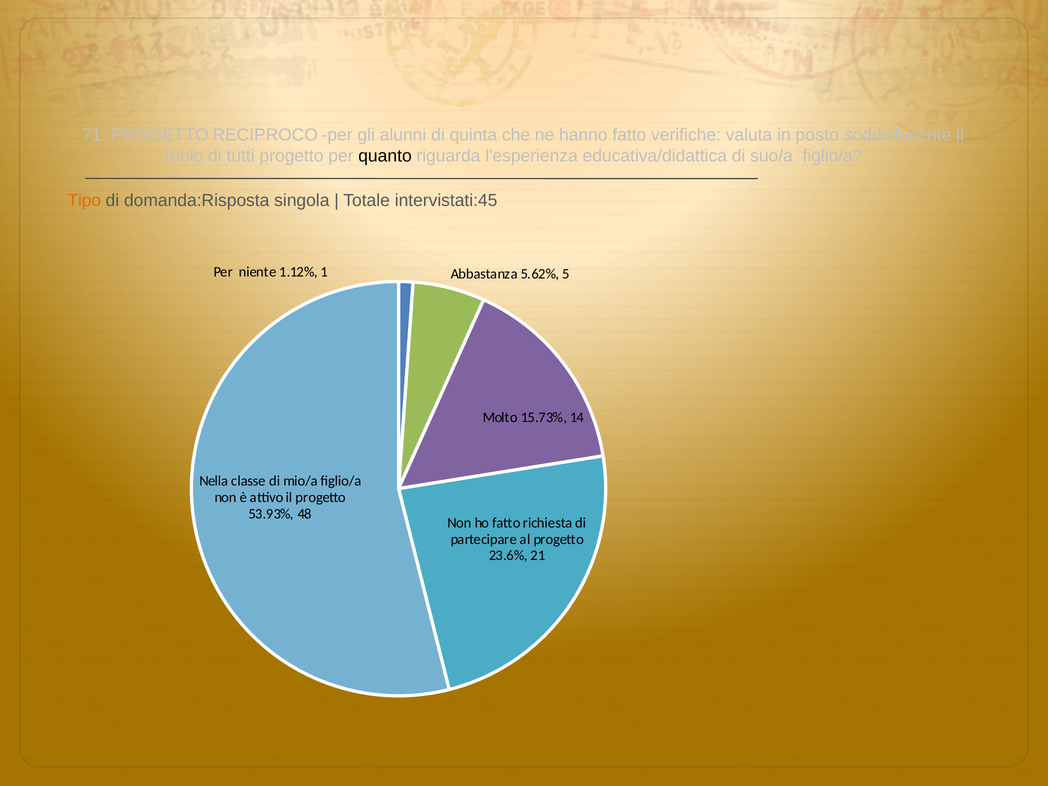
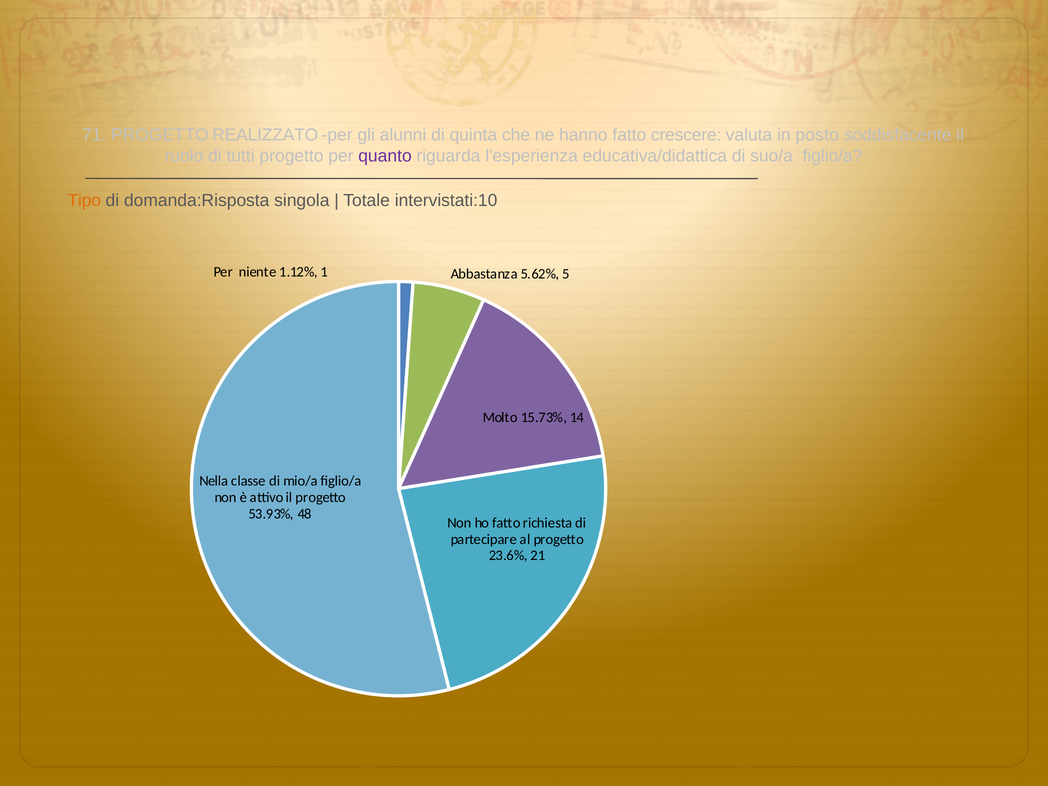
RECIPROCO: RECIPROCO -> REALIZZATO
verifiche: verifiche -> crescere
quanto colour: black -> purple
intervistati:45: intervistati:45 -> intervistati:10
